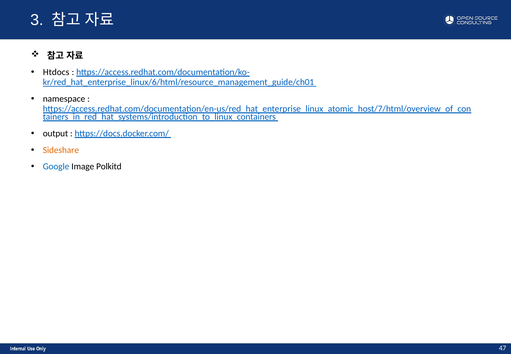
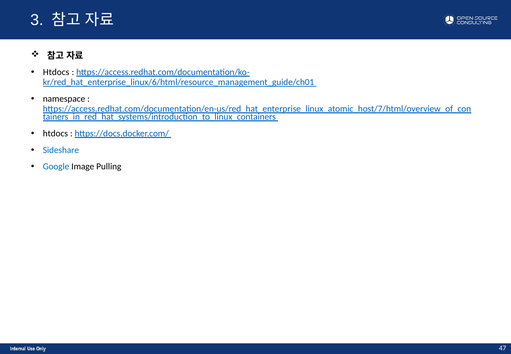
output at (55, 133): output -> htdocs
Sideshare colour: orange -> blue
Polkitd: Polkitd -> Pulling
